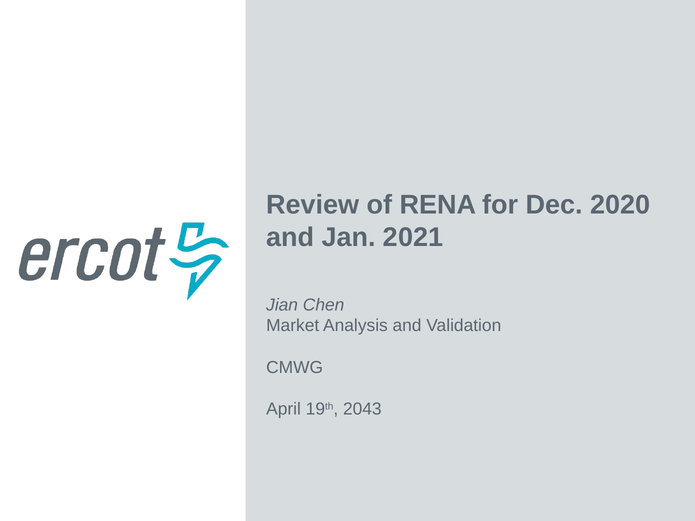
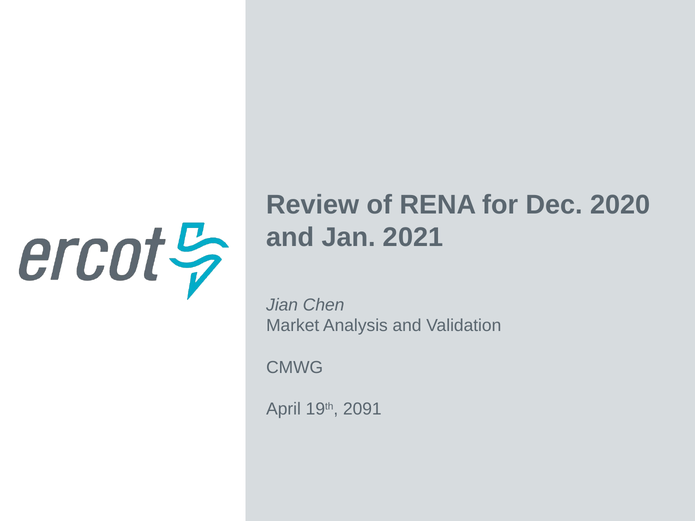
2043: 2043 -> 2091
